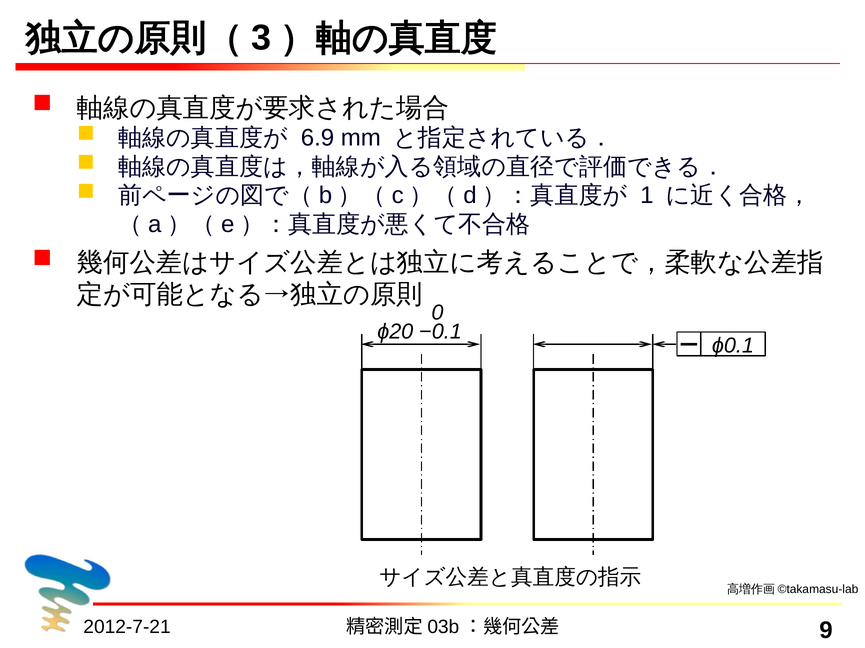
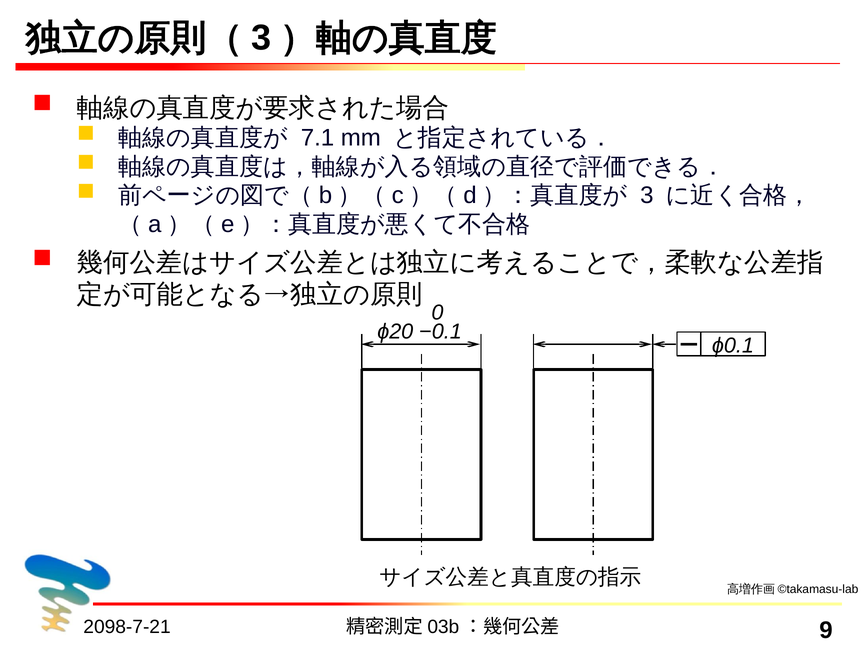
6.9: 6.9 -> 7.1
1 at (647, 196): 1 -> 3
2012-7-21: 2012-7-21 -> 2098-7-21
